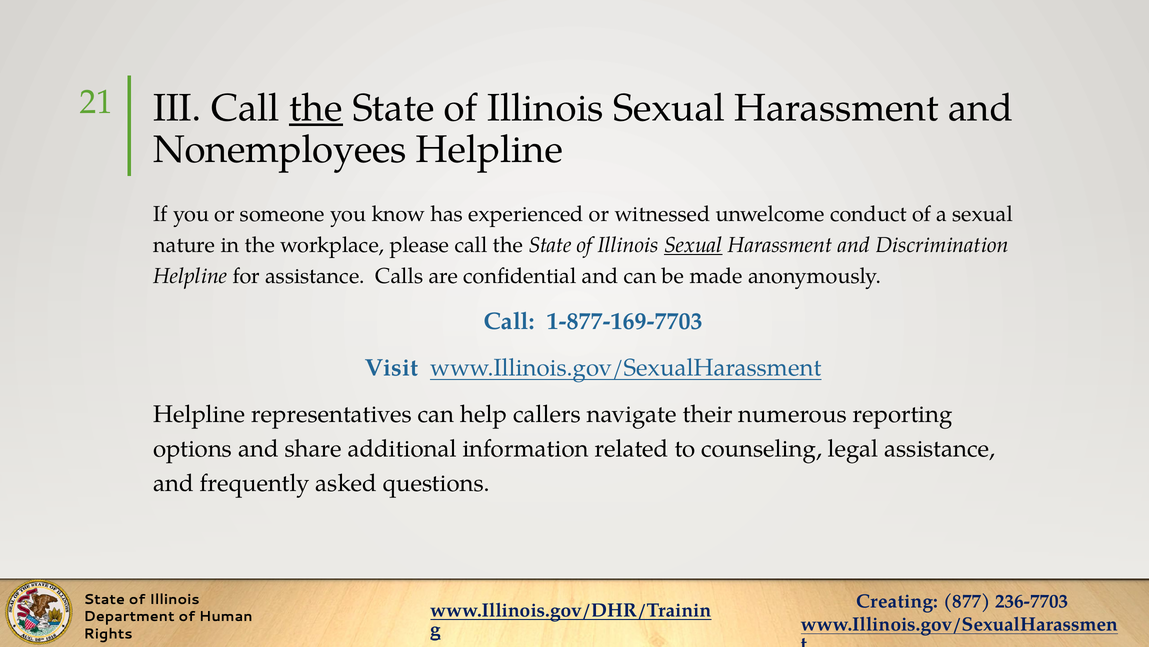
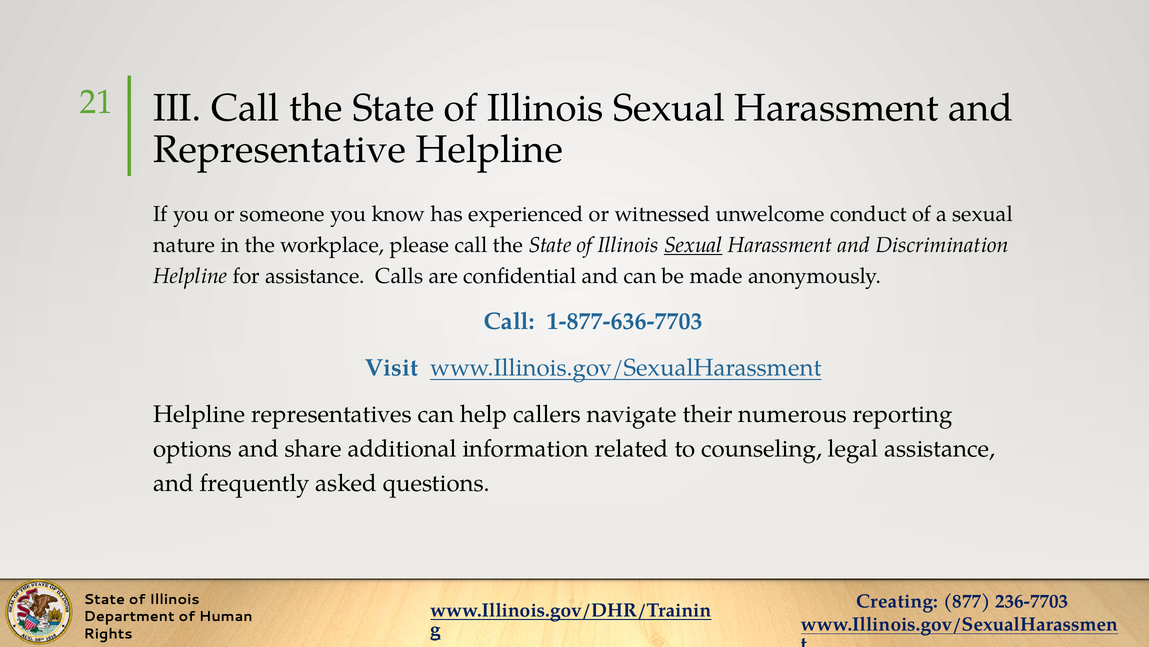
the at (316, 108) underline: present -> none
Nonemployees: Nonemployees -> Representative
1-877-169-7703: 1-877-169-7703 -> 1-877-636-7703
